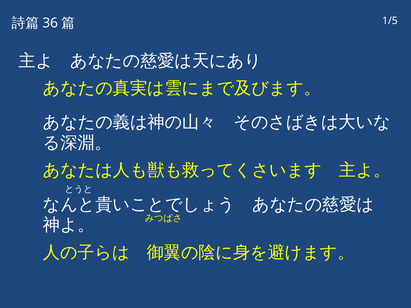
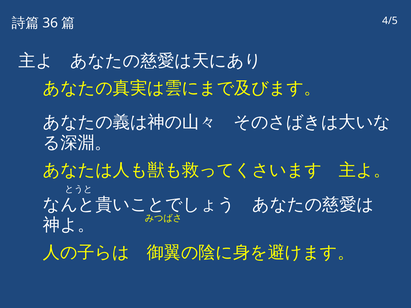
1/5: 1/5 -> 4/5
